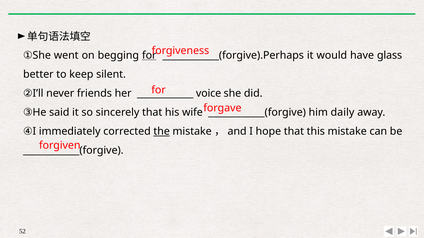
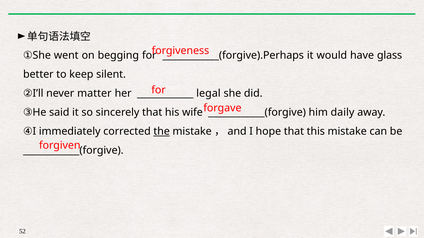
for at (149, 55) underline: present -> none
friends: friends -> matter
voice: voice -> legal
